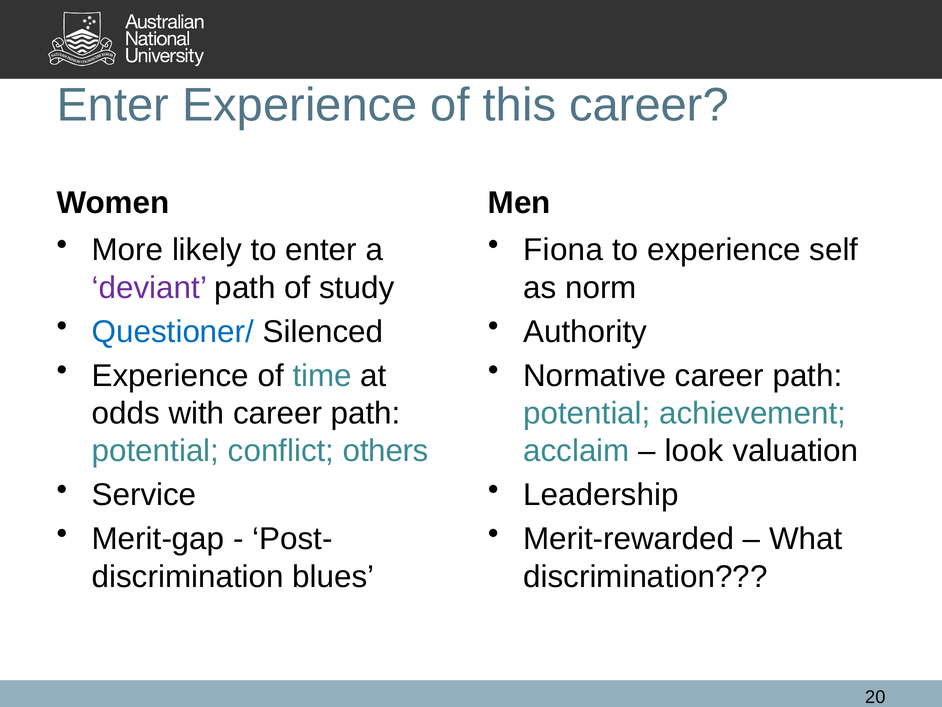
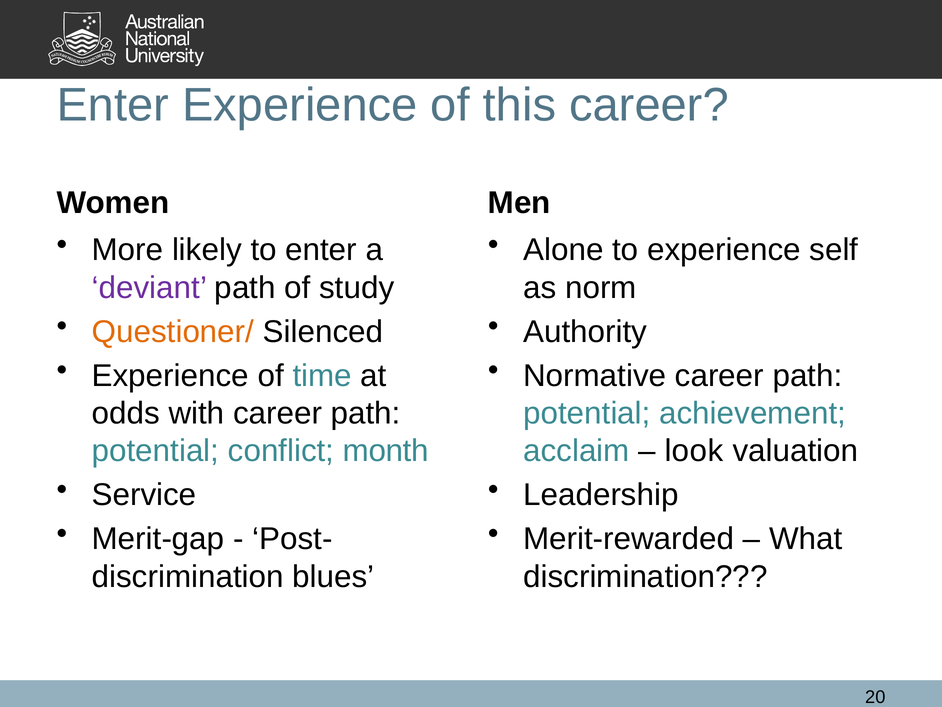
Fiona: Fiona -> Alone
Questioner/ colour: blue -> orange
others: others -> month
